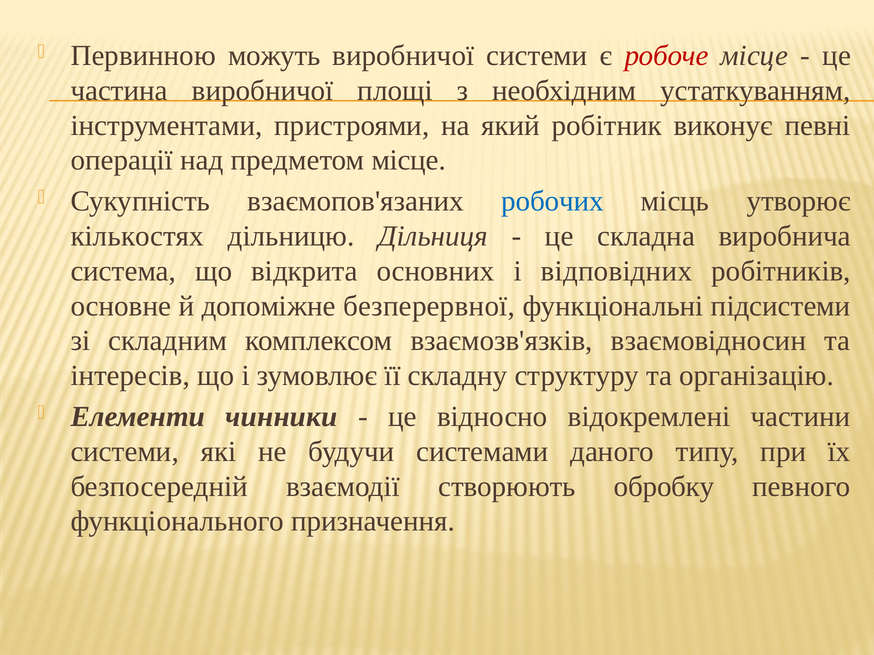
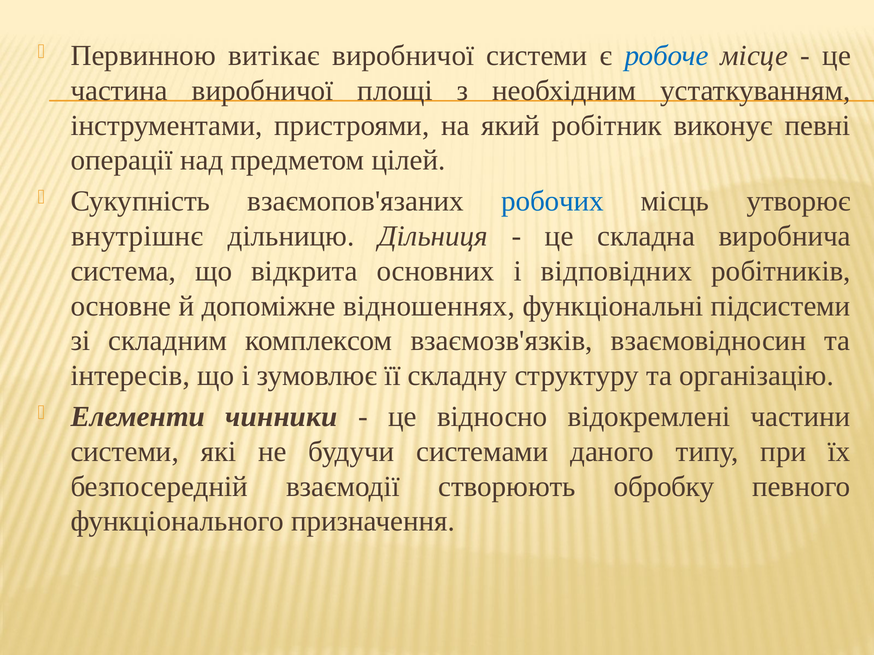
можуть: можуть -> витікає
робоче colour: red -> blue
предметом місце: місце -> цілей
кількостях: кількостях -> внутрішнє
безперервної: безперервної -> відношеннях
